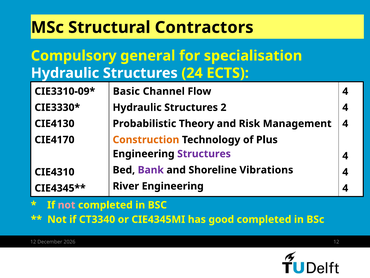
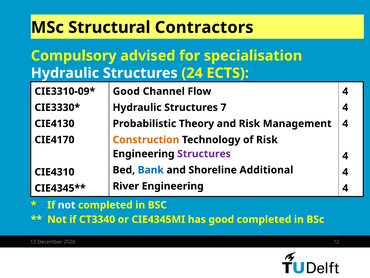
general: general -> advised
Basic at (126, 91): Basic -> Good
2: 2 -> 7
of Plus: Plus -> Risk
Bank colour: purple -> blue
Vibrations: Vibrations -> Additional
not at (67, 205) colour: pink -> white
